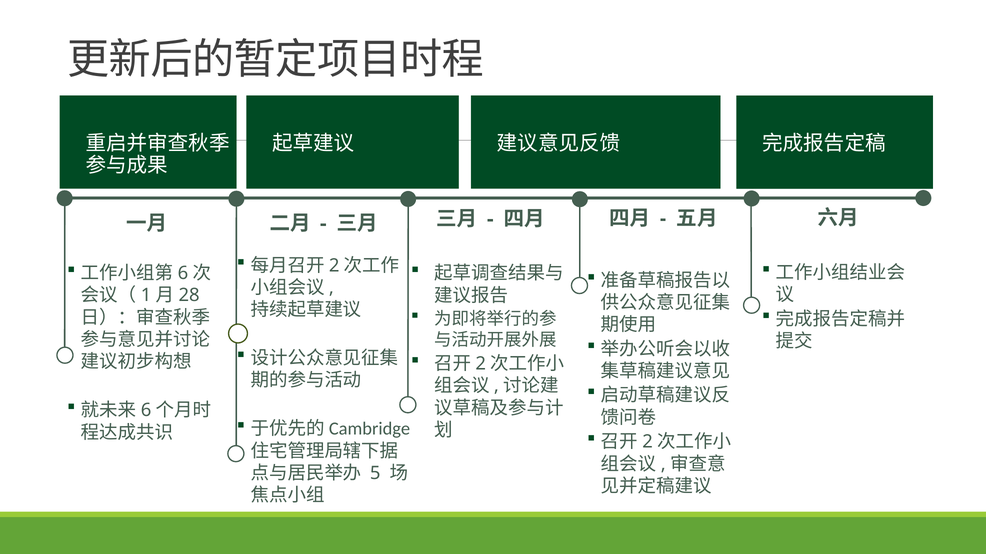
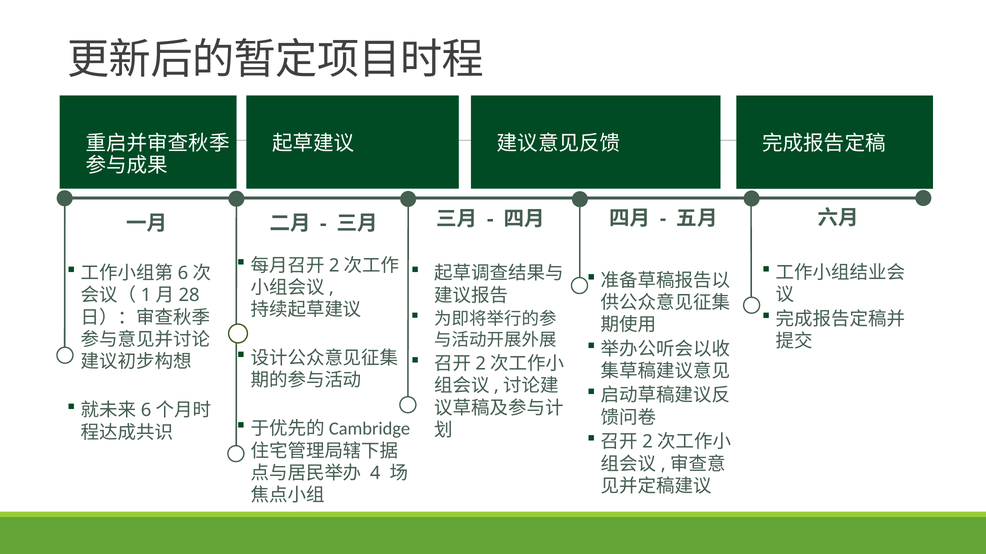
5: 5 -> 4
